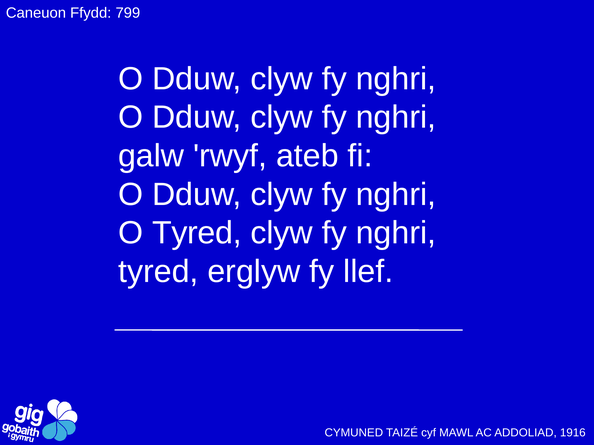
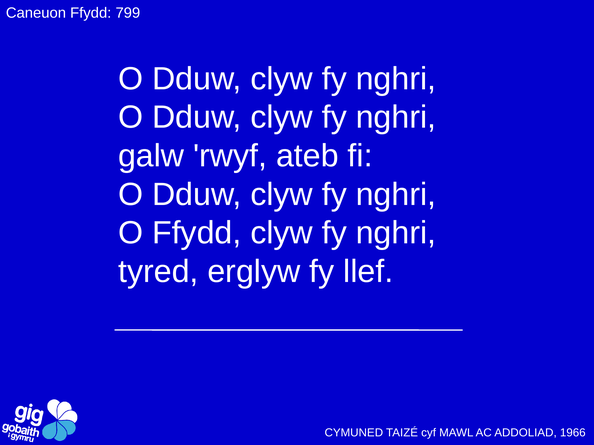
O Tyred: Tyred -> Ffydd
1916: 1916 -> 1966
